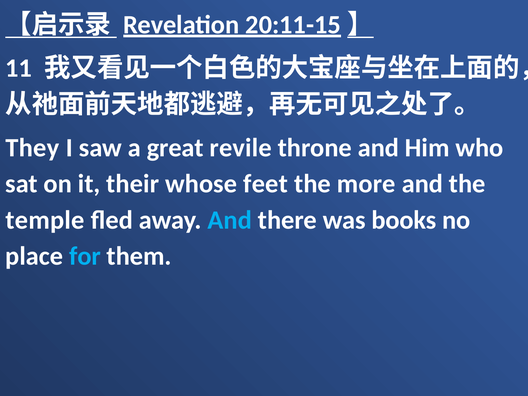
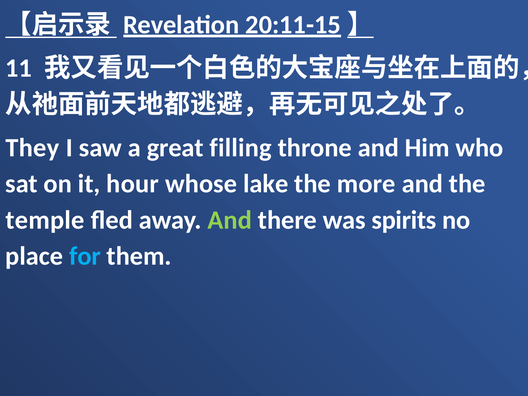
revile: revile -> filling
their: their -> hour
feet: feet -> lake
And at (230, 220) colour: light blue -> light green
books: books -> spirits
